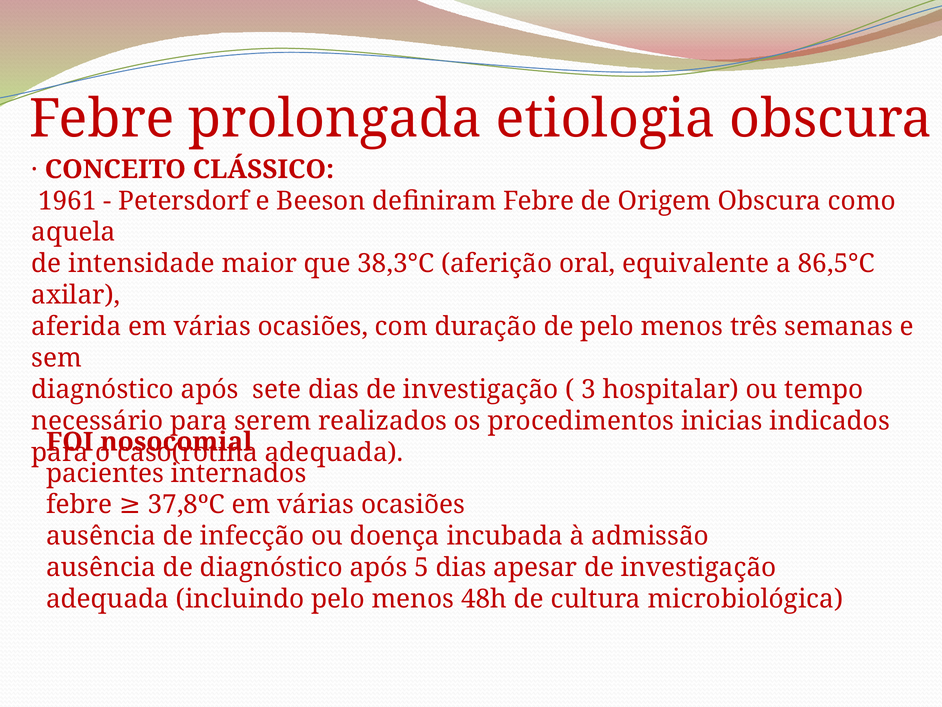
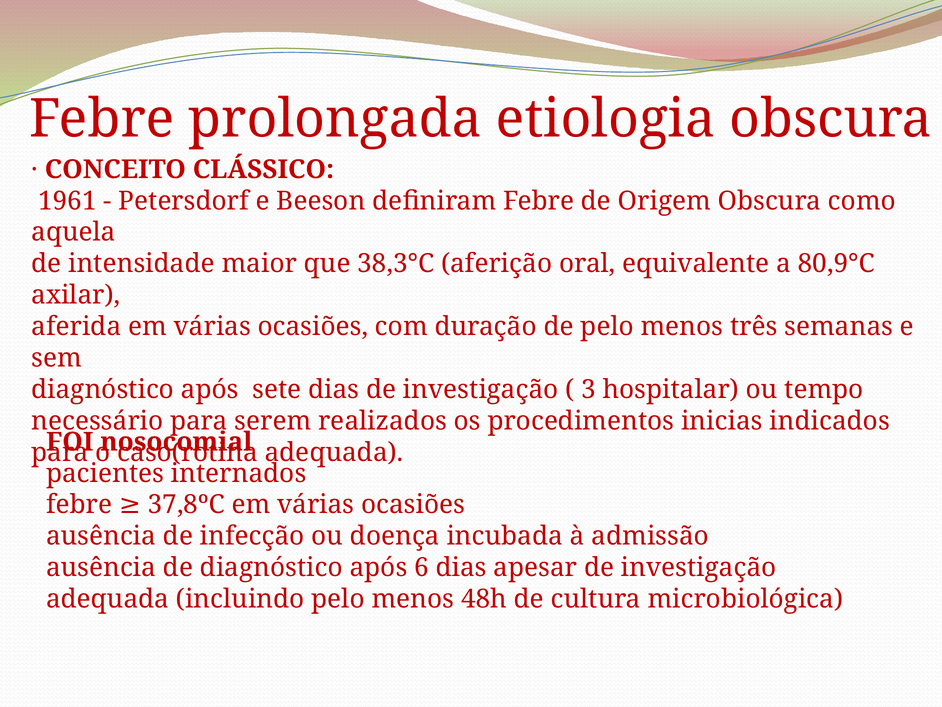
86,5°C: 86,5°C -> 80,9°C
5: 5 -> 6
